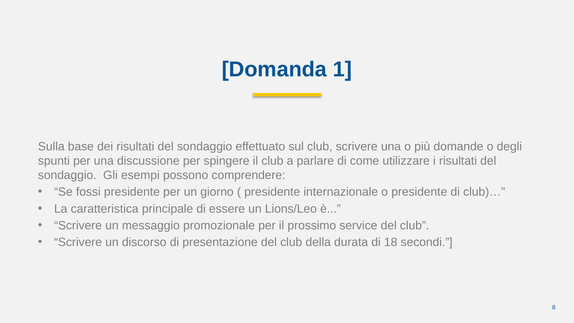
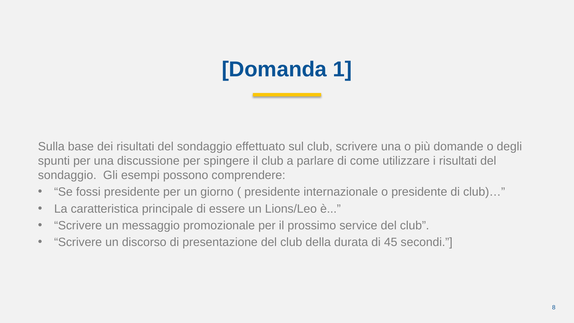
18: 18 -> 45
